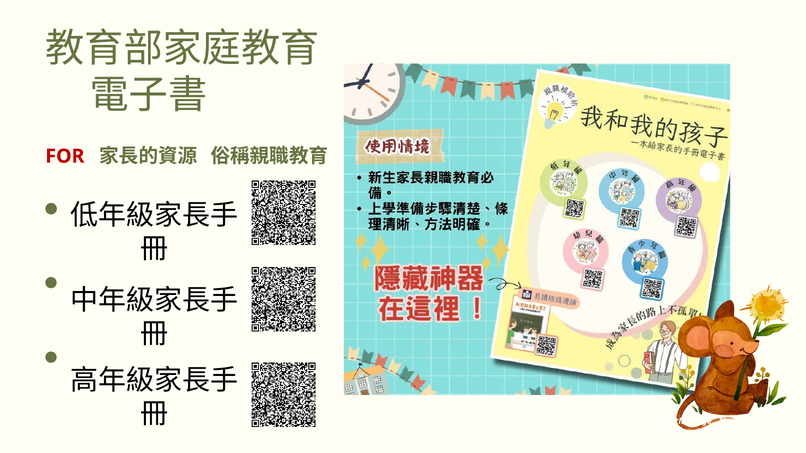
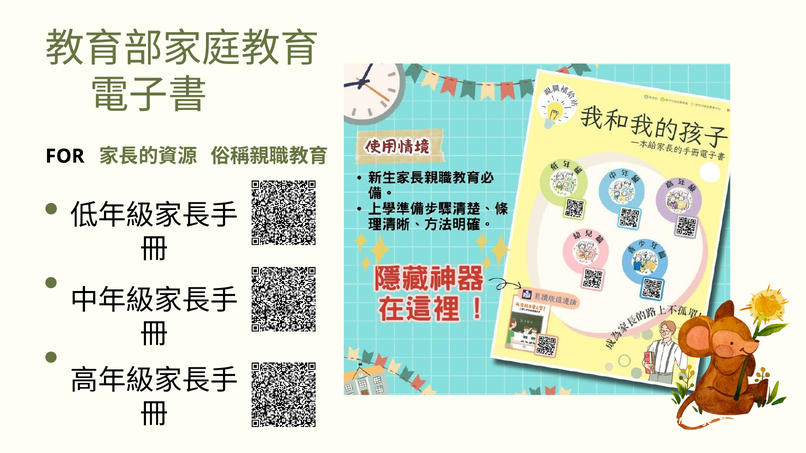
FOR colour: red -> black
